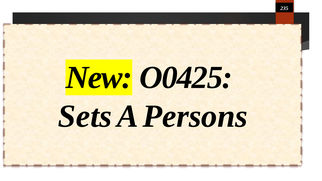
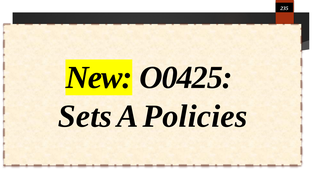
Persons: Persons -> Policies
